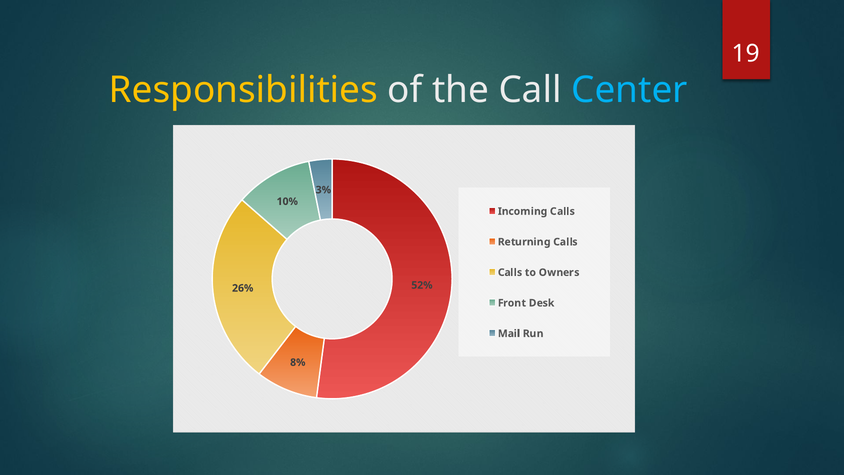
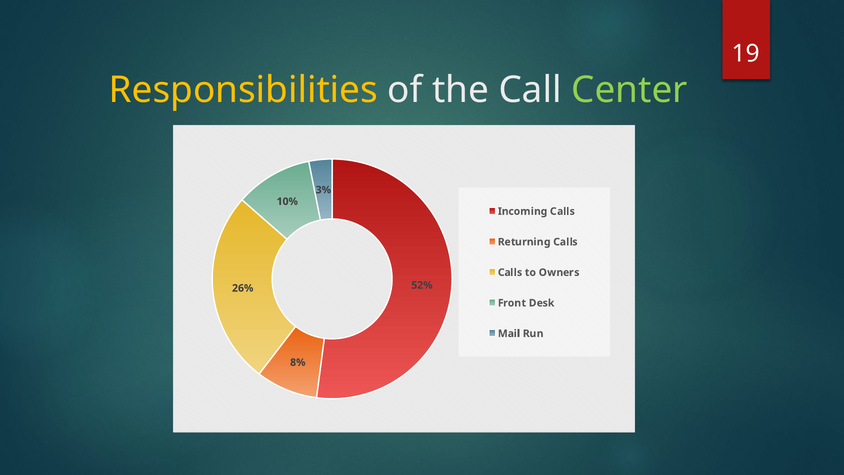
Center colour: light blue -> light green
